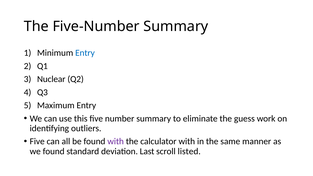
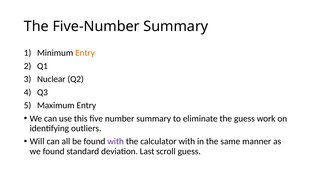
Entry at (85, 53) colour: blue -> orange
Five at (37, 142): Five -> Will
scroll listed: listed -> guess
